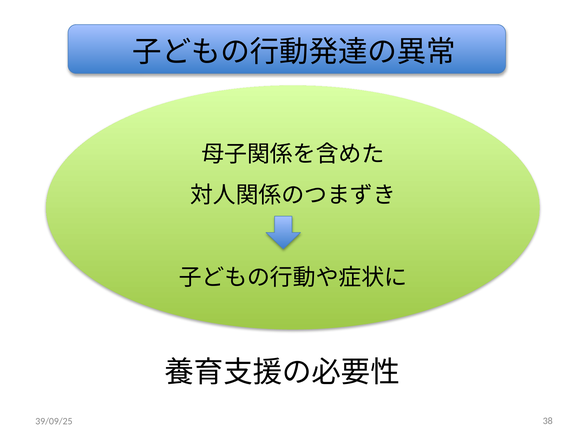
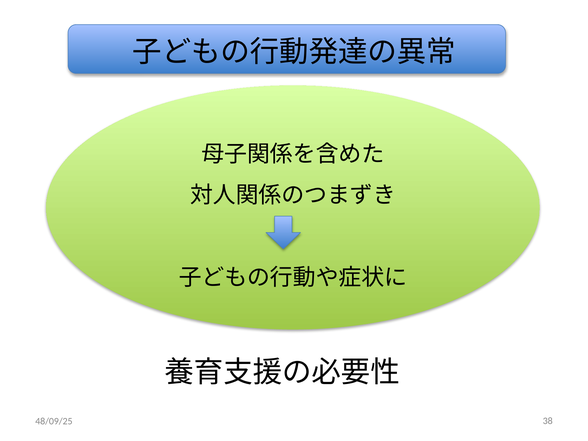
39/09/25: 39/09/25 -> 48/09/25
